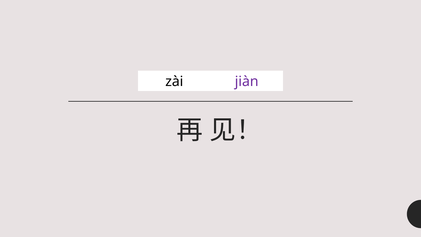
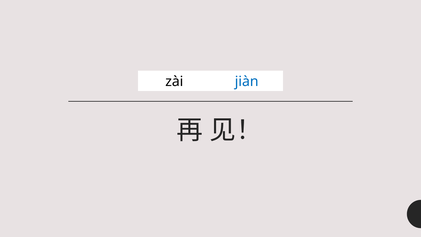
jiàn colour: purple -> blue
